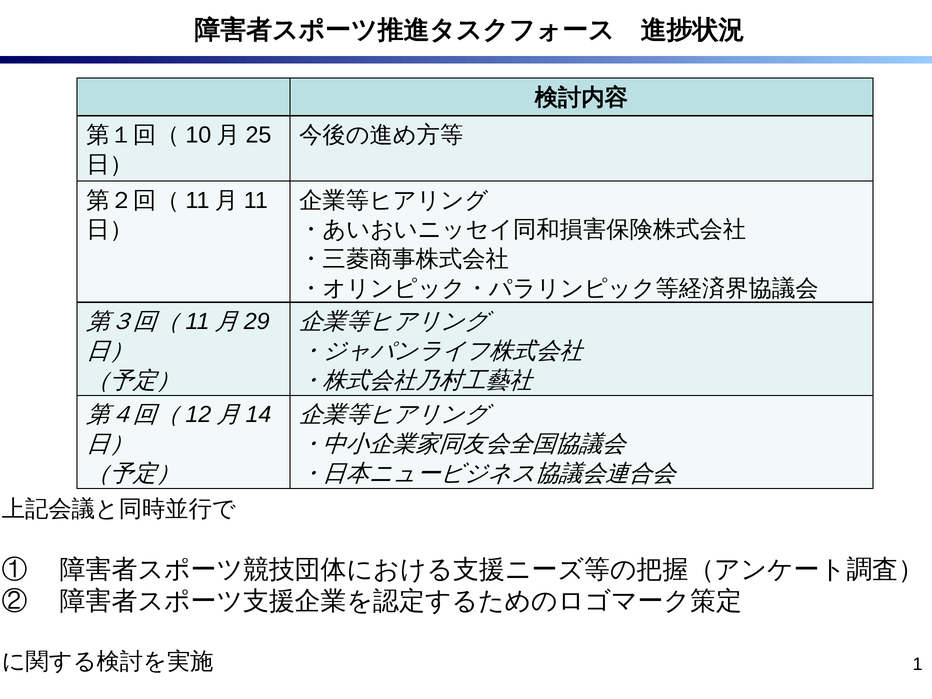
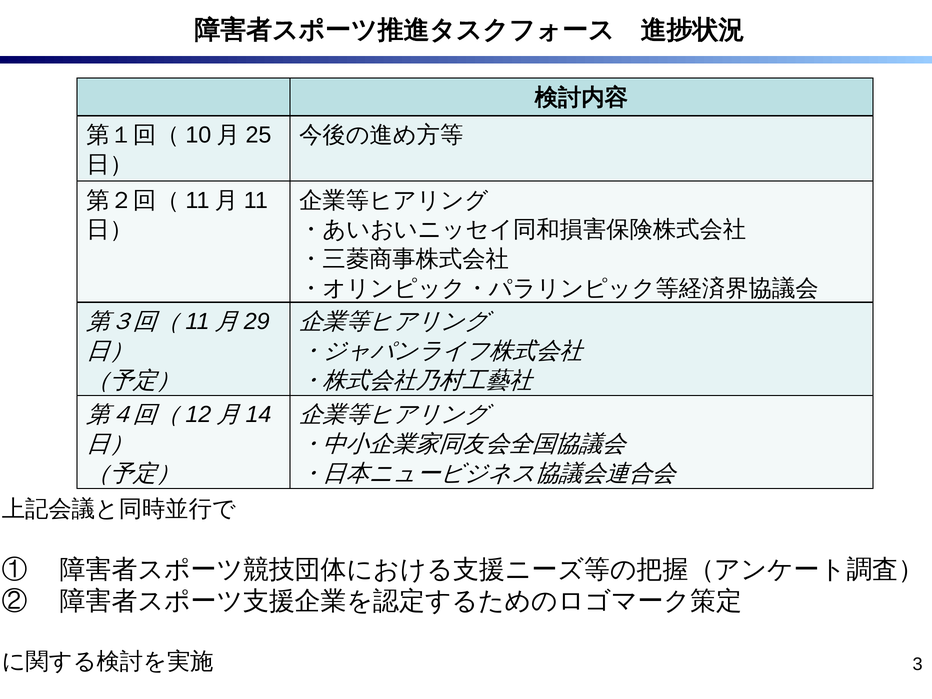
1: 1 -> 3
